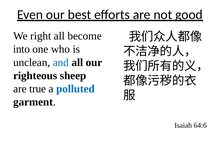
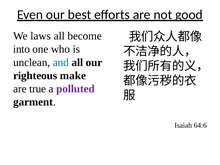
right: right -> laws
sheep: sheep -> make
polluted colour: blue -> purple
